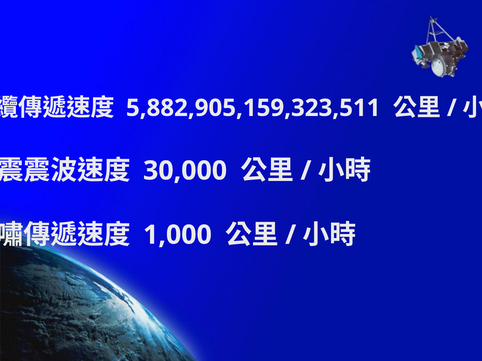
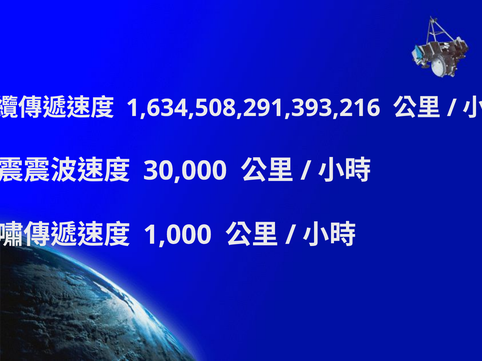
5,882,905,159,323,511: 5,882,905,159,323,511 -> 1,634,508,291,393,216
